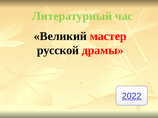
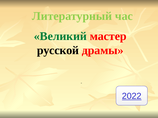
Великий colour: black -> green
